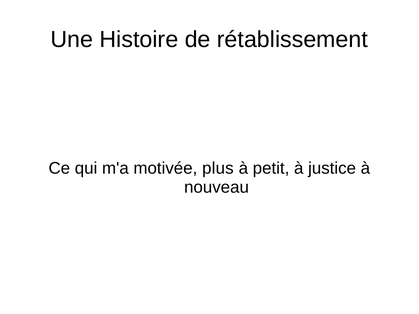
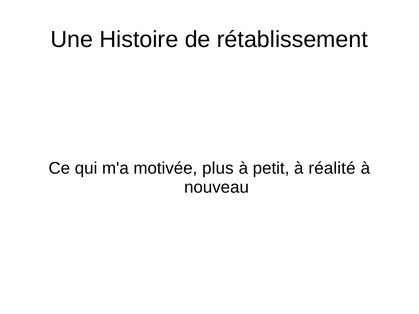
justice: justice -> réalité
